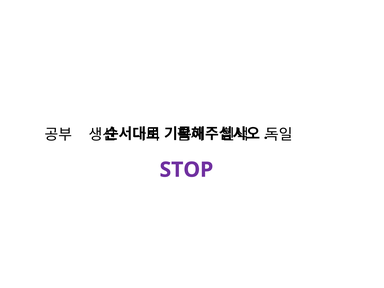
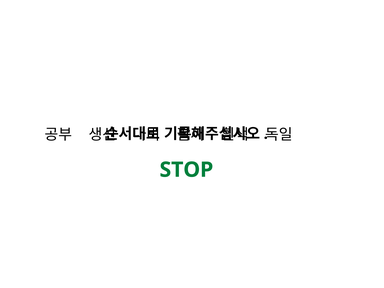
STOP colour: purple -> green
